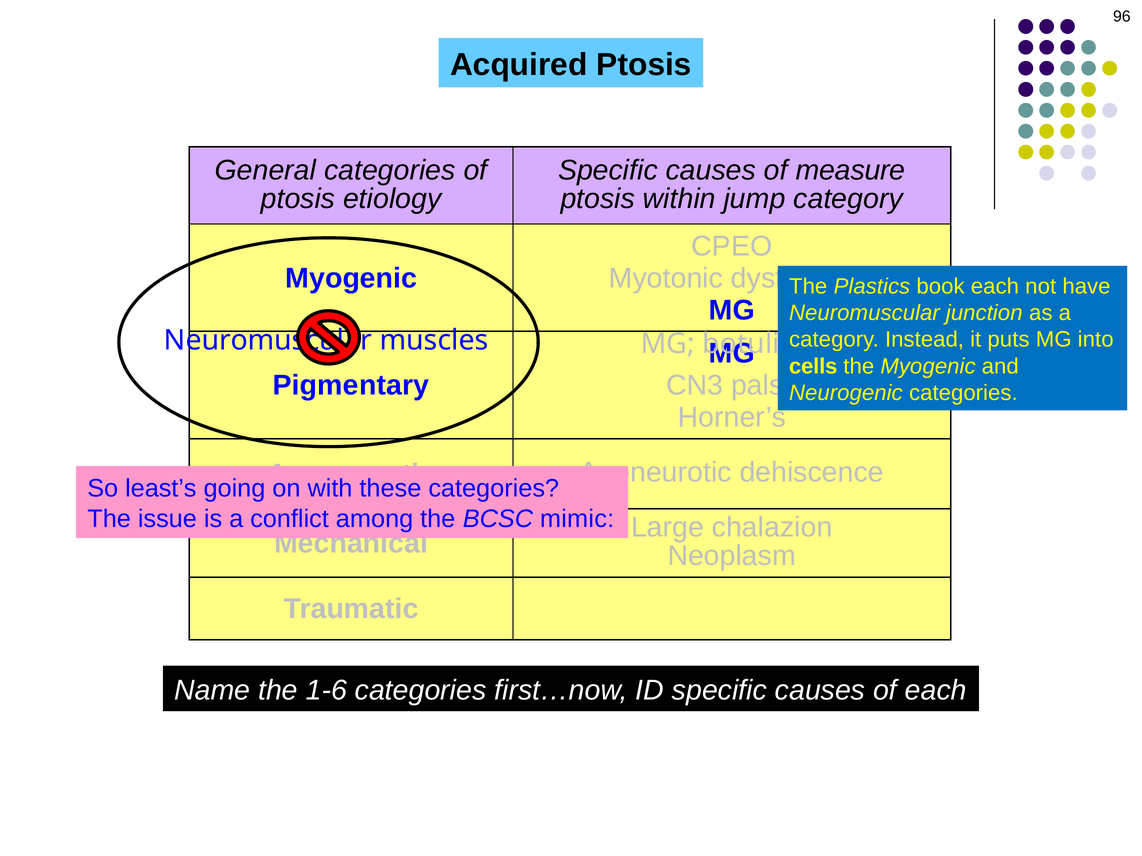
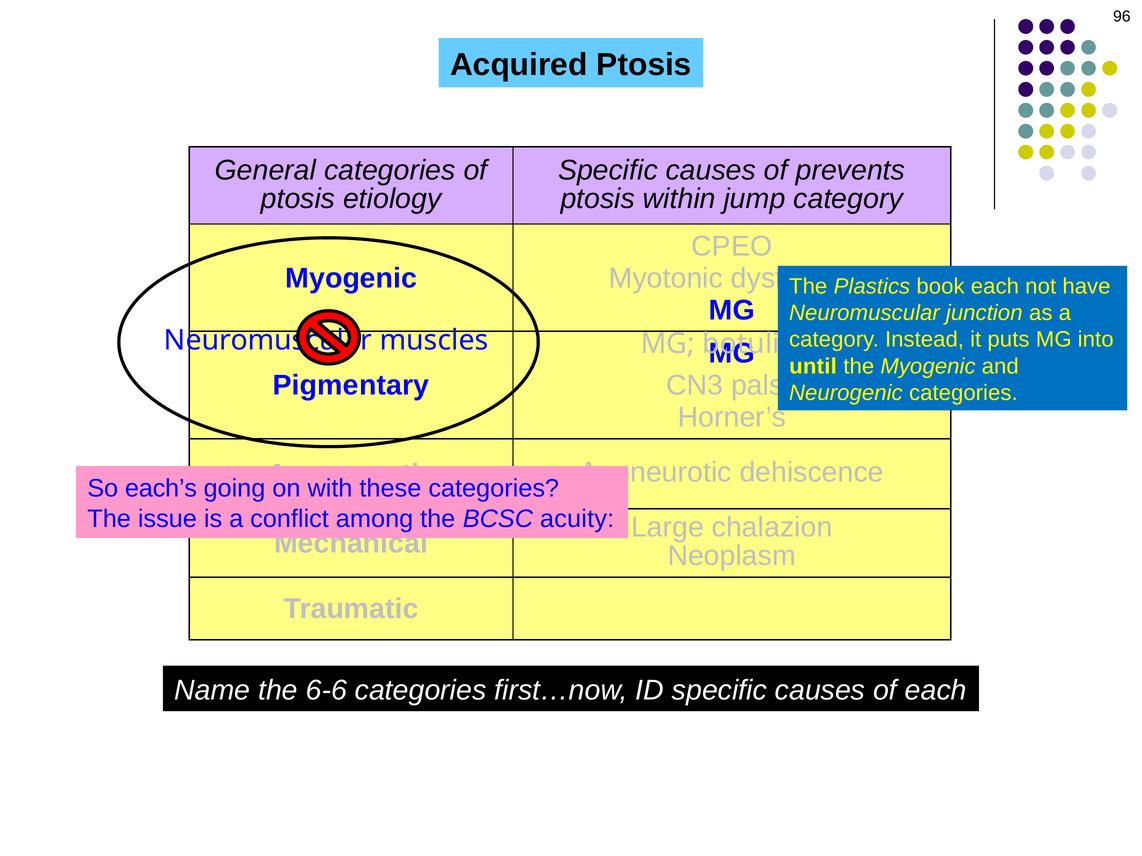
measure: measure -> prevents
cells: cells -> until
least’s: least’s -> each’s
mimic: mimic -> acuity
1-6: 1-6 -> 6-6
